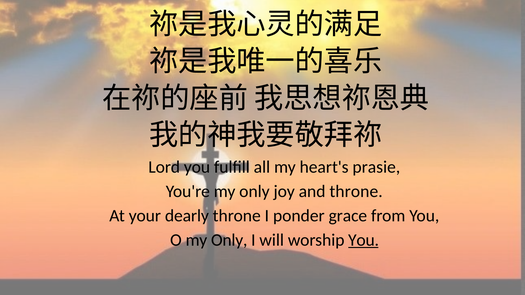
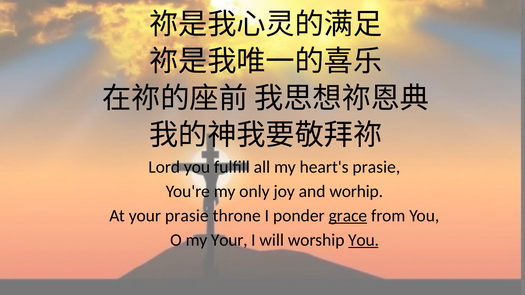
and throne: throne -> worhip
your dearly: dearly -> prasie
grace underline: none -> present
O my Only: Only -> Your
